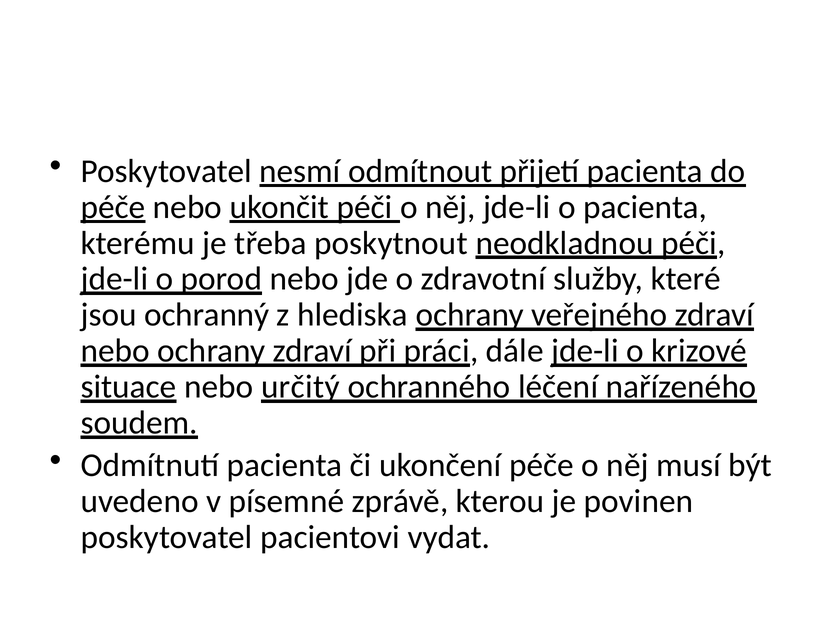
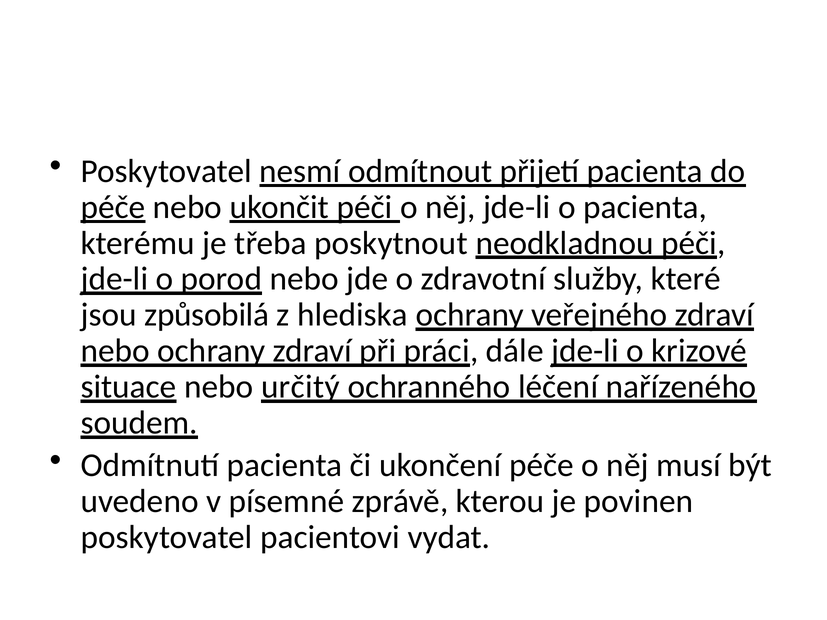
ochranný: ochranný -> způsobilá
